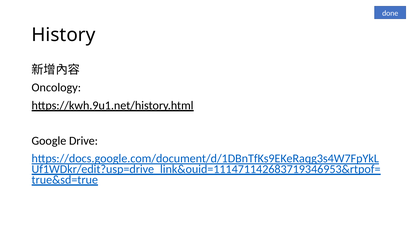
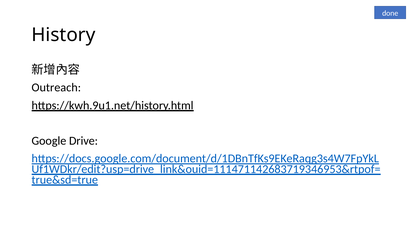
Oncology: Oncology -> Outreach
